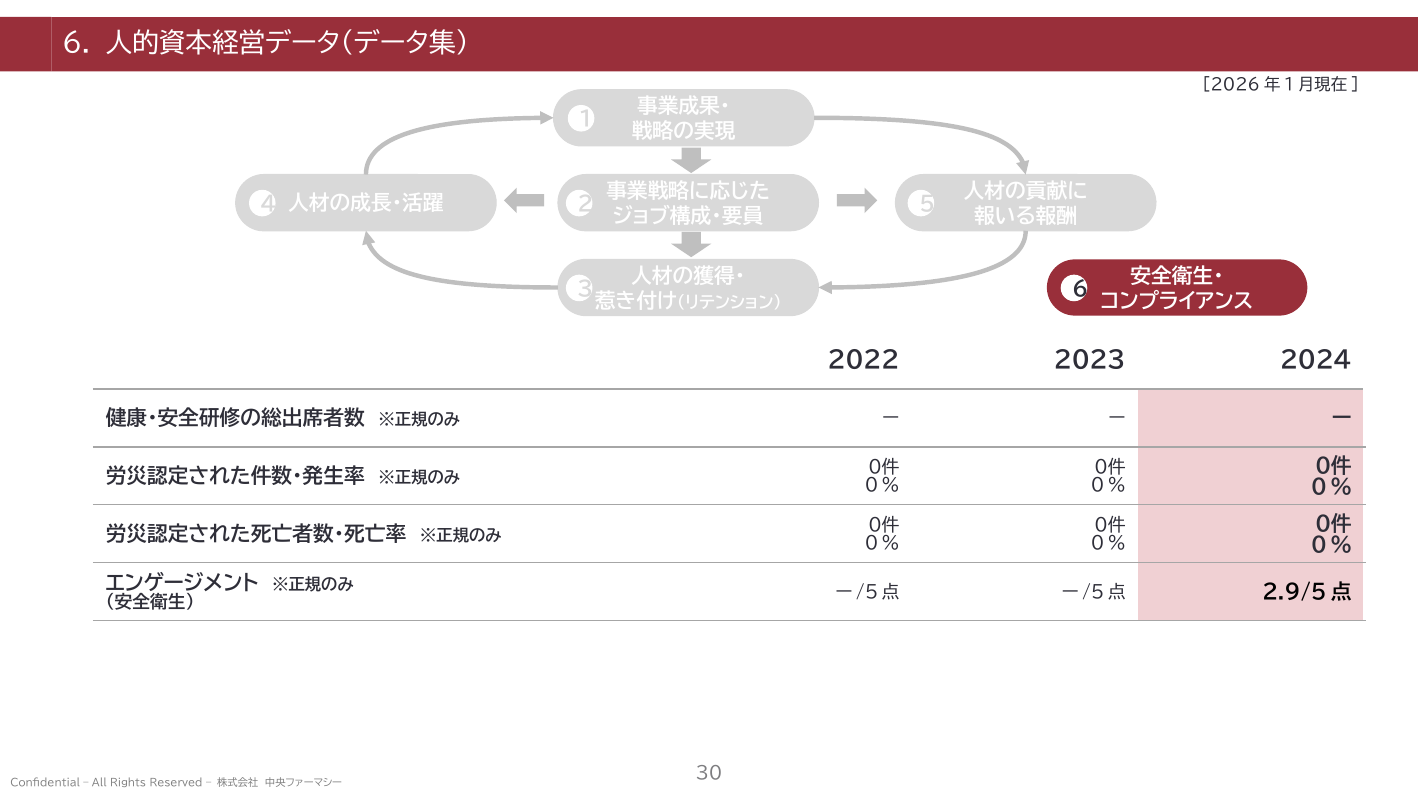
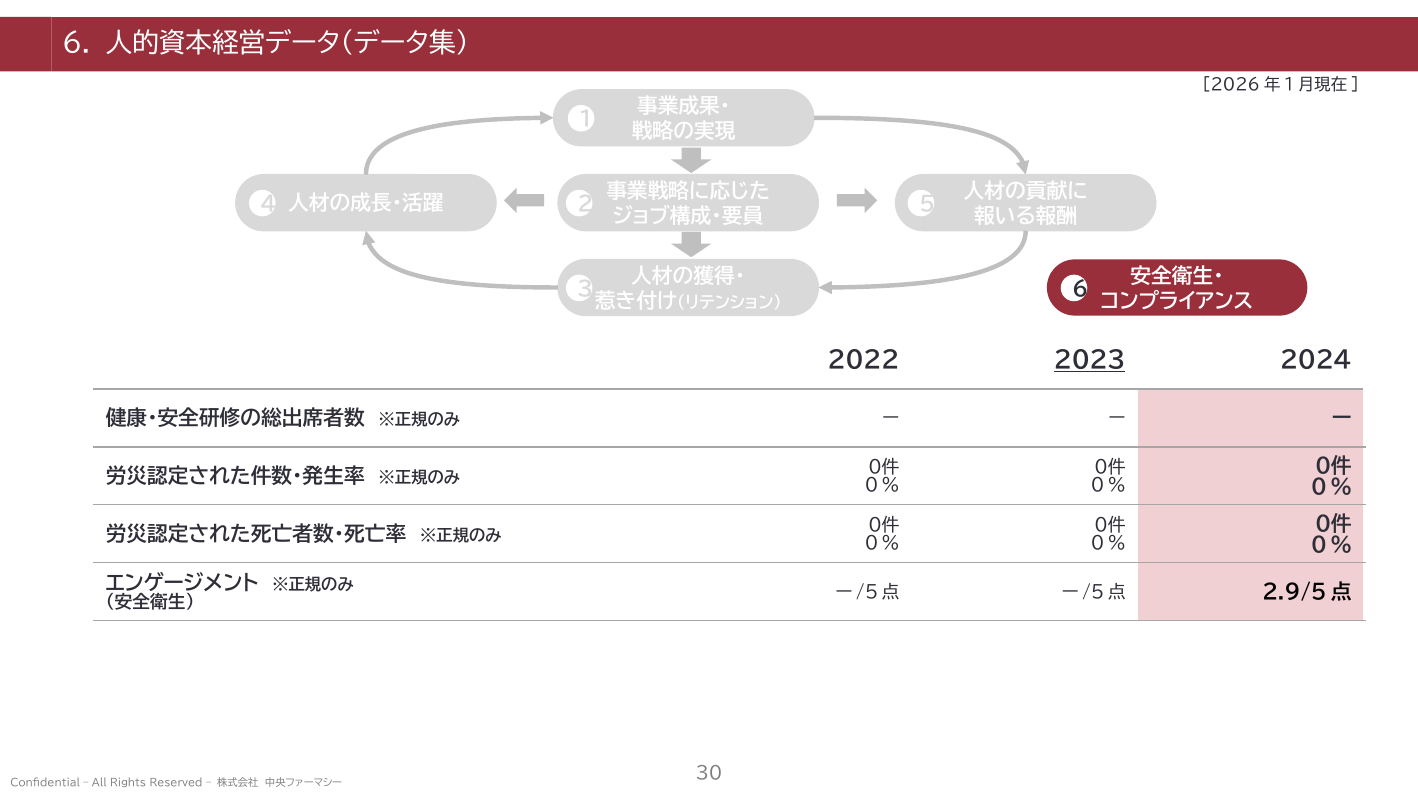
２０２３ underline: none -> present
